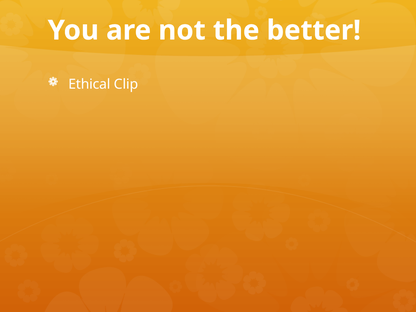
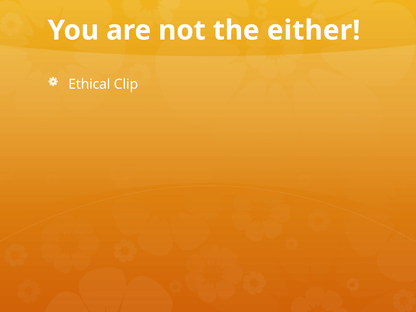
better: better -> either
